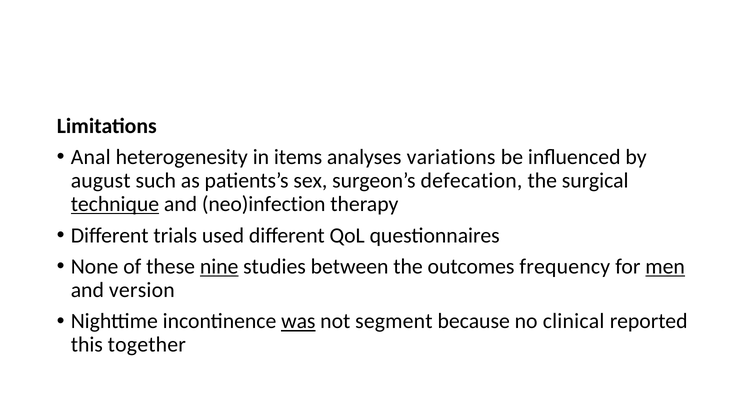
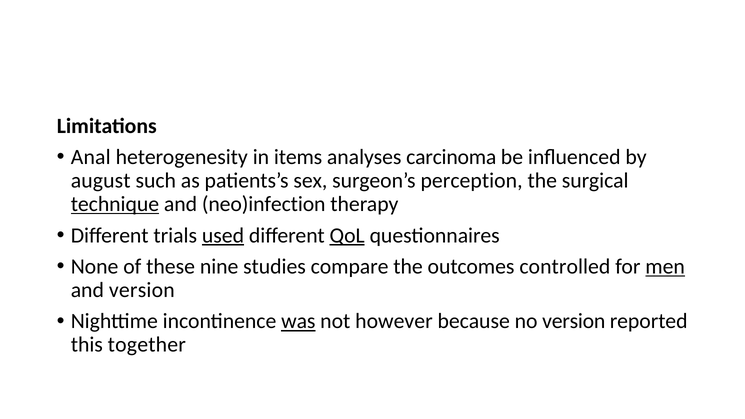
variations: variations -> carcinoma
defecation: defecation -> perception
used underline: none -> present
QoL underline: none -> present
nine underline: present -> none
between: between -> compare
frequency: frequency -> controlled
segment: segment -> however
no clinical: clinical -> version
